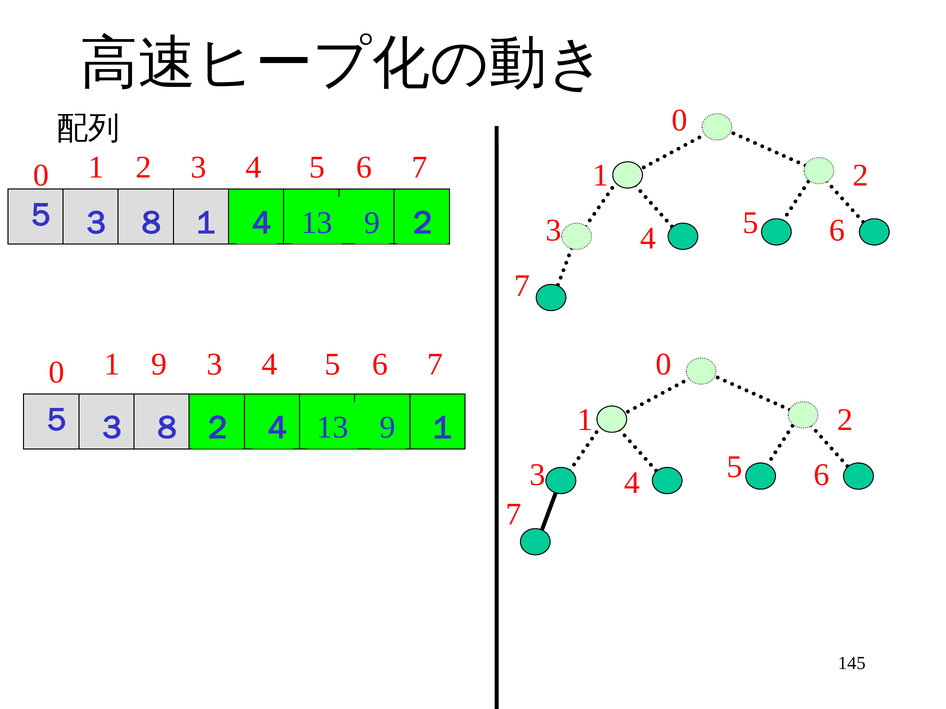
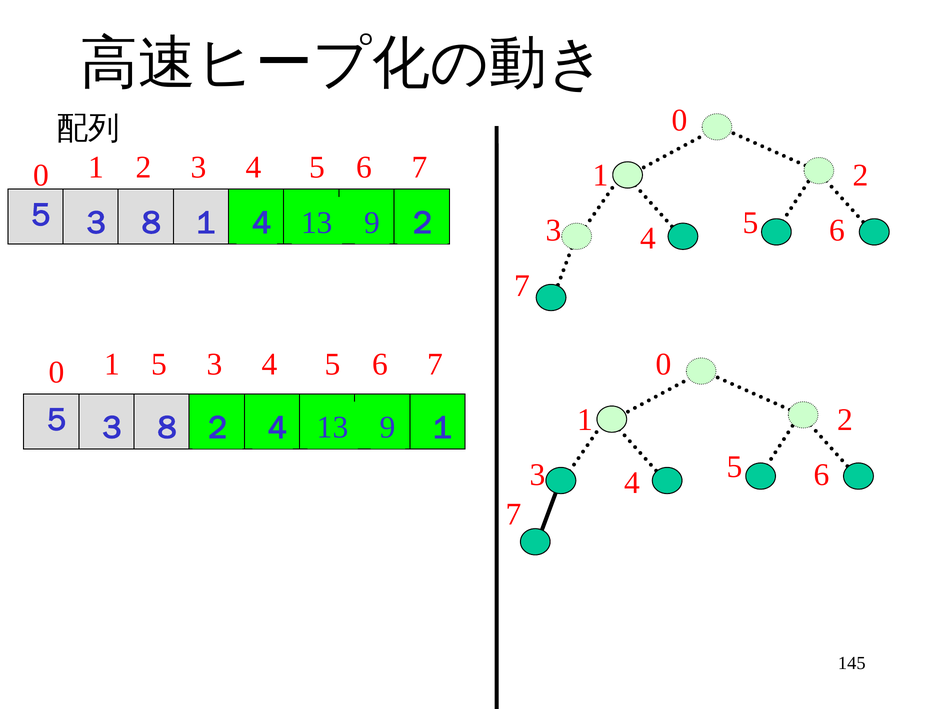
1 9: 9 -> 5
